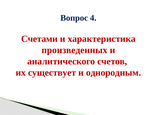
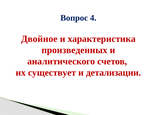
Счетами: Счетами -> Двойное
однородным: однородным -> детализации
